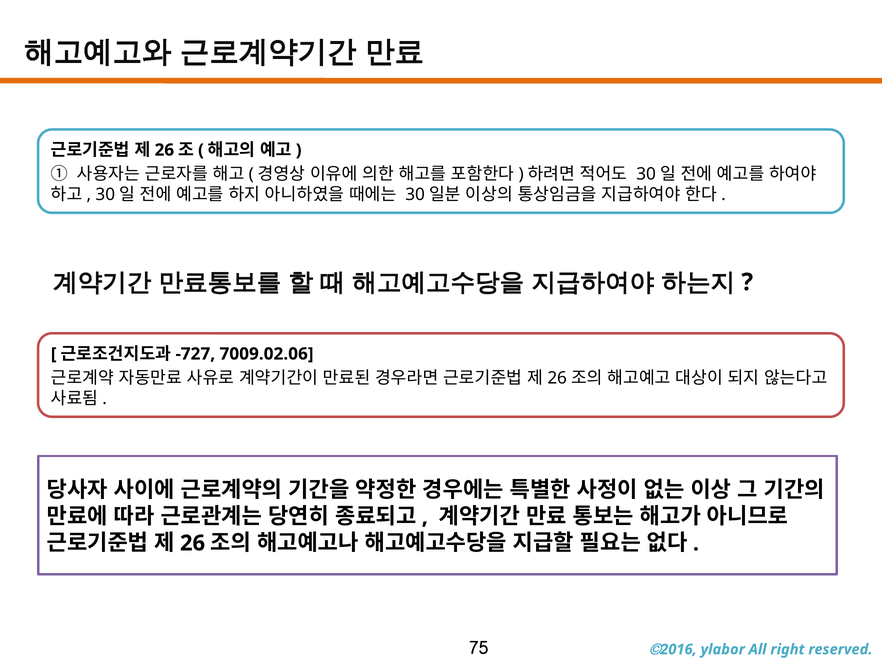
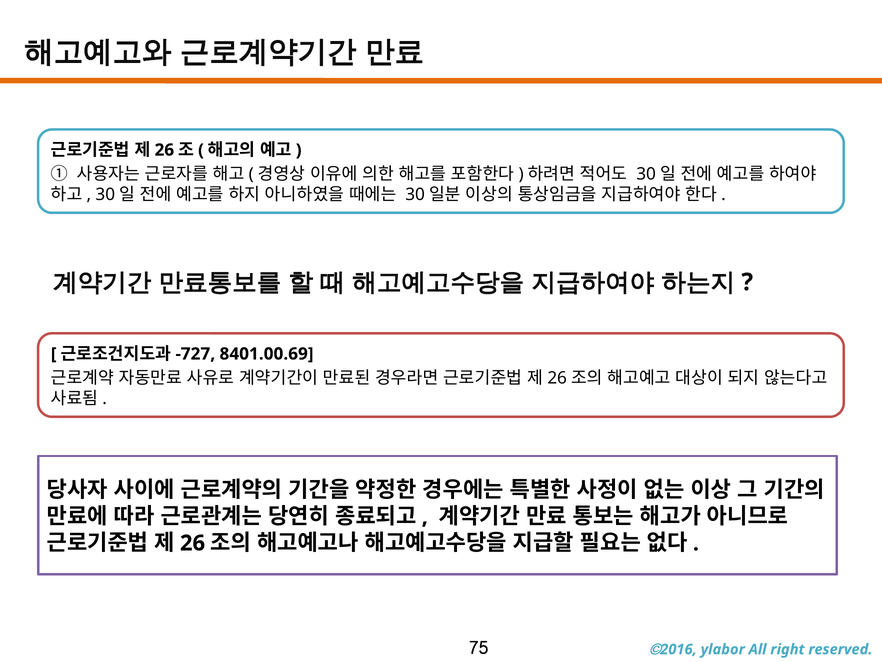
7009.02.06: 7009.02.06 -> 8401.00.69
